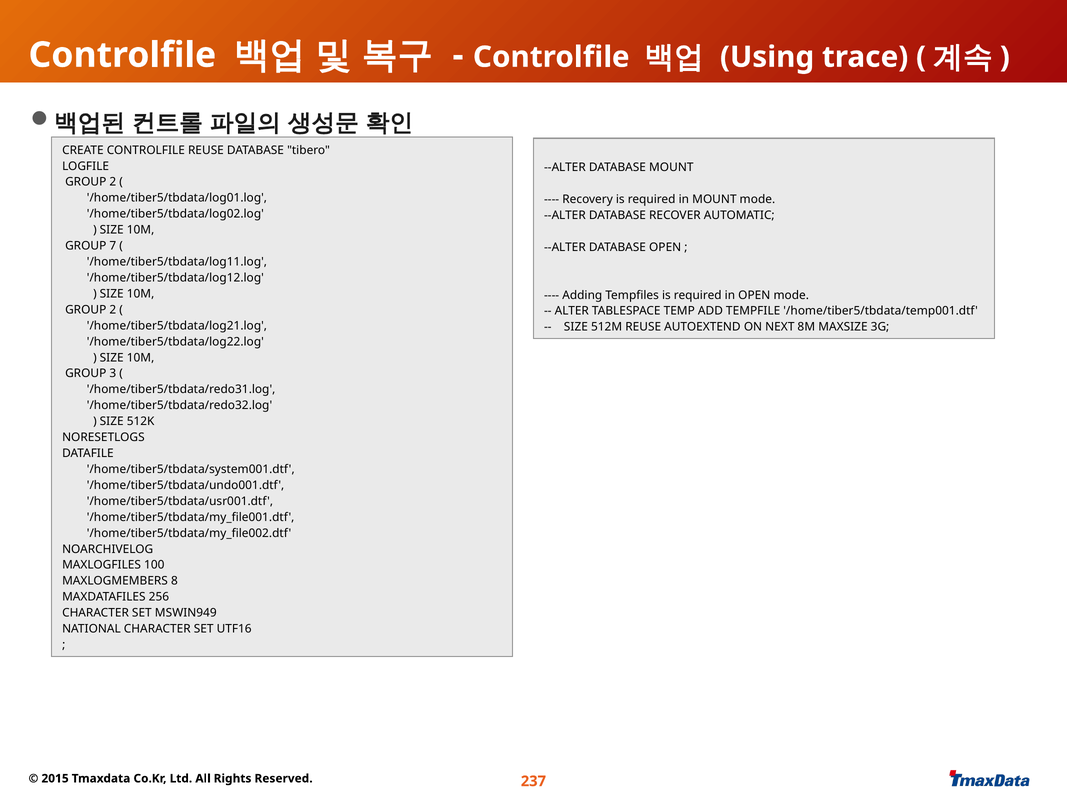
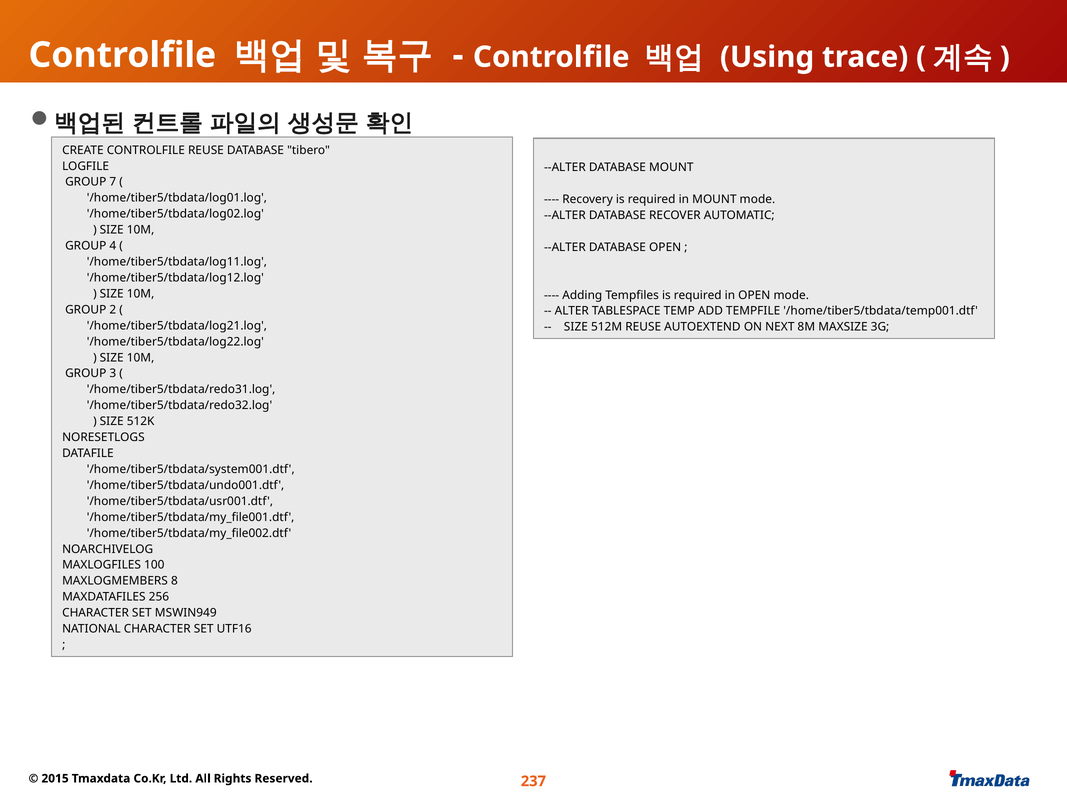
2 at (113, 182): 2 -> 7
7: 7 -> 4
